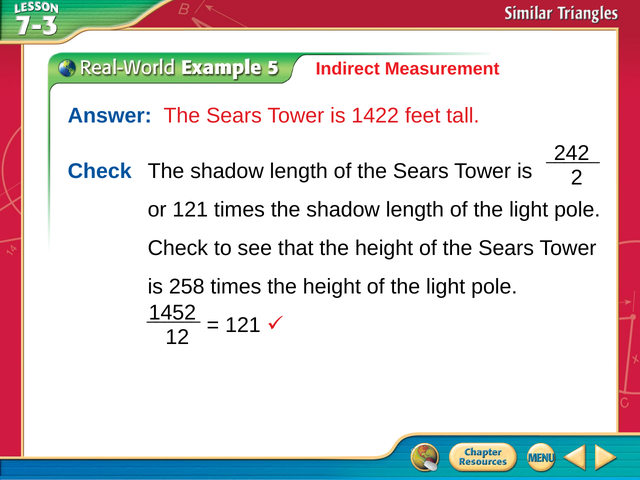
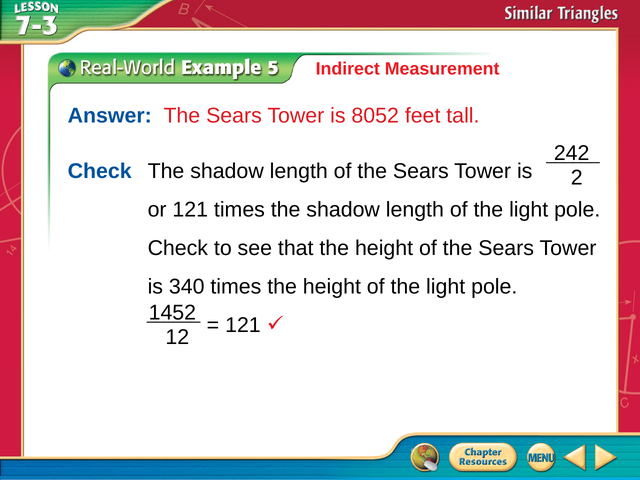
1422: 1422 -> 8052
258: 258 -> 340
